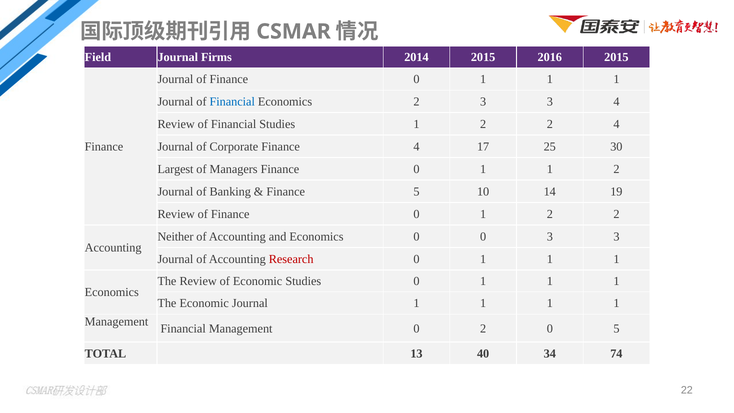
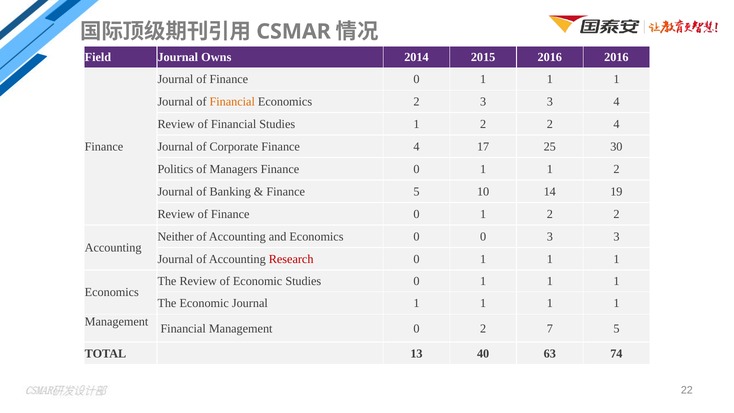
Firms: Firms -> Owns
2016 2015: 2015 -> 2016
Financial at (232, 102) colour: blue -> orange
Largest: Largest -> Politics
2 0: 0 -> 7
34: 34 -> 63
